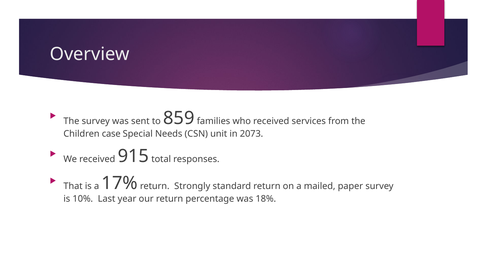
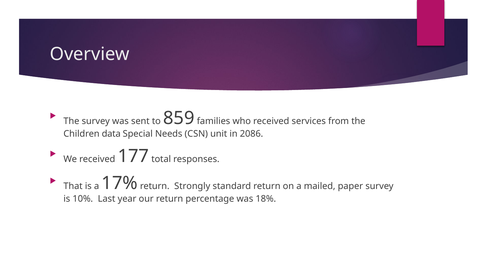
case: case -> data
2073: 2073 -> 2086
915: 915 -> 177
